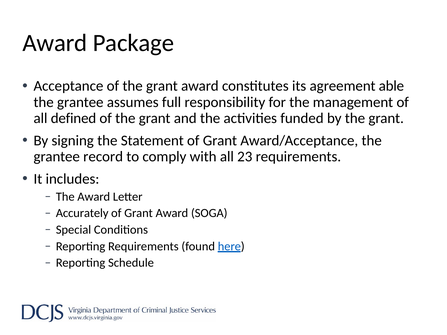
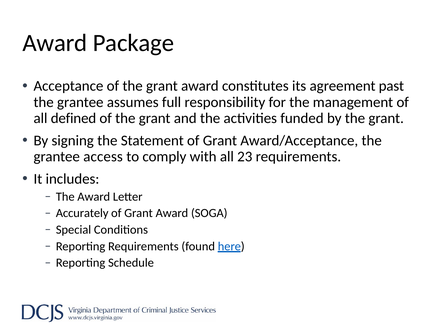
able: able -> past
record: record -> access
